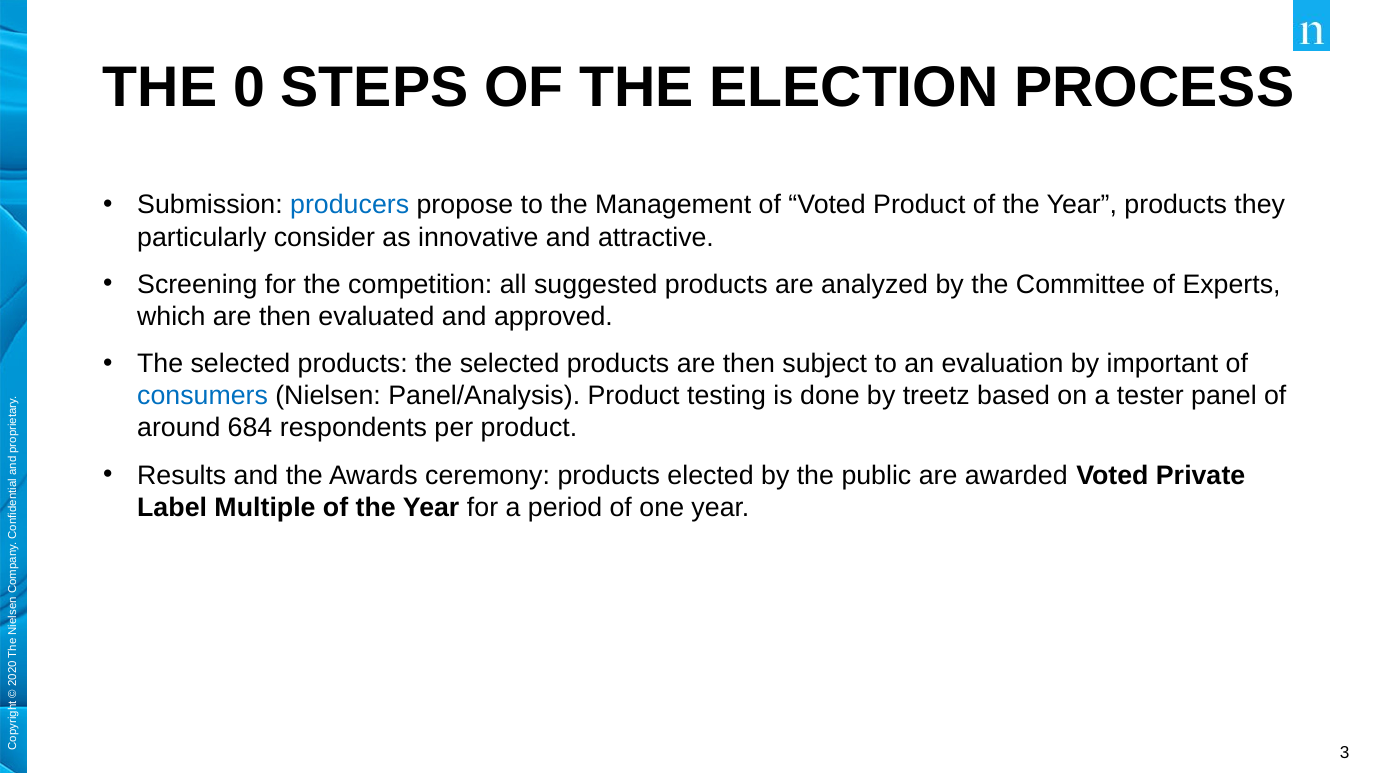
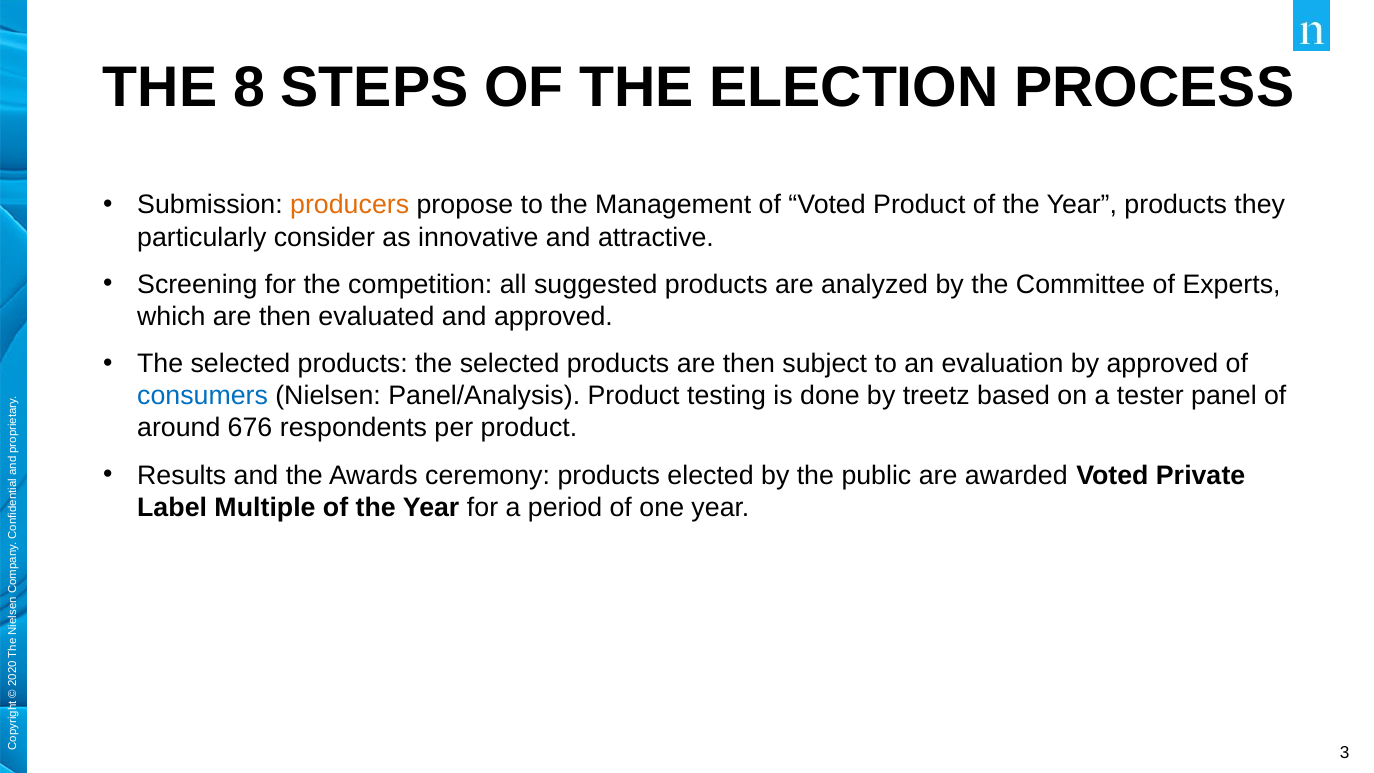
THE 0: 0 -> 8
producers colour: blue -> orange
by important: important -> approved
684: 684 -> 676
